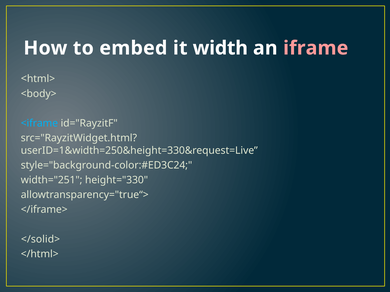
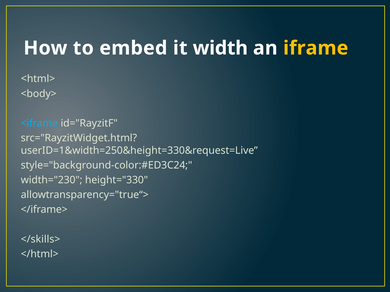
iframe colour: pink -> yellow
width="251: width="251 -> width="230
</solid>: </solid> -> </skills>
